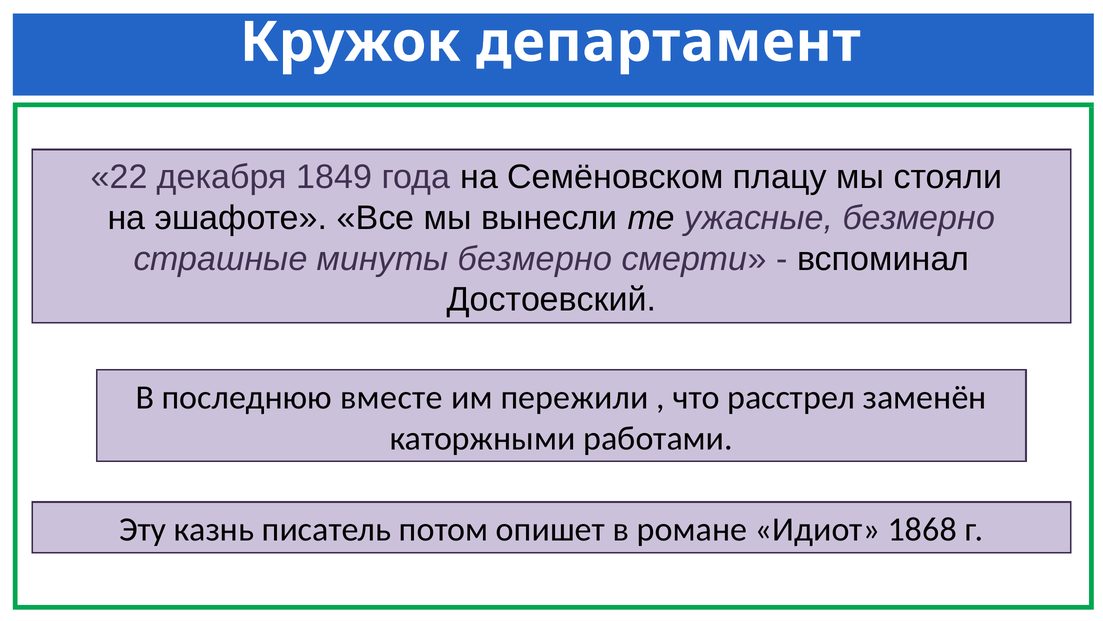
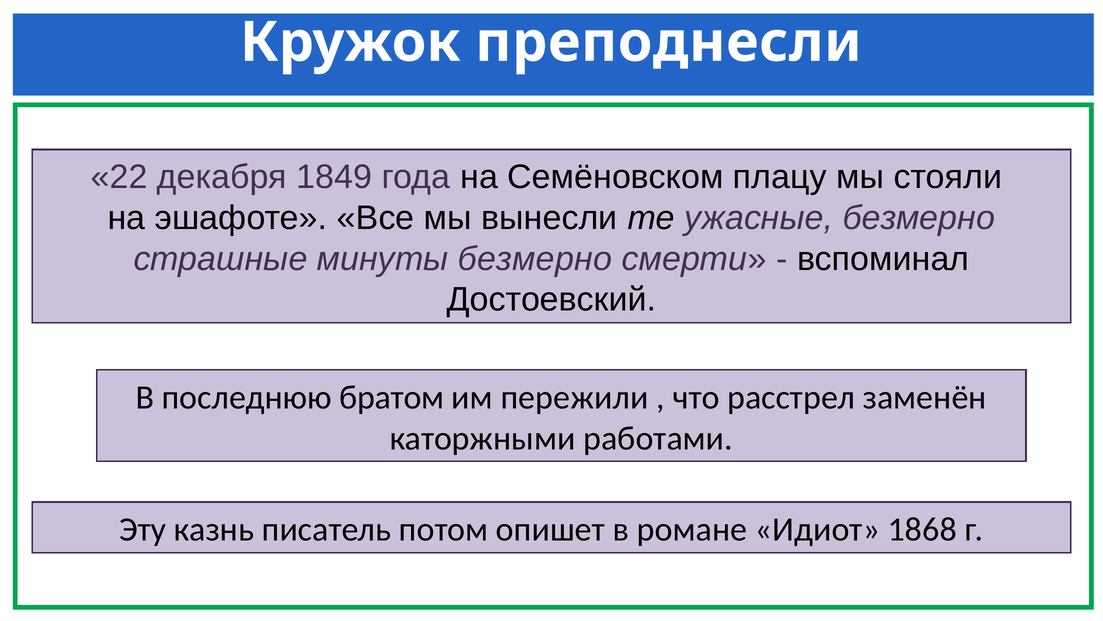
департамент: департамент -> преподнесли
вместе: вместе -> братом
